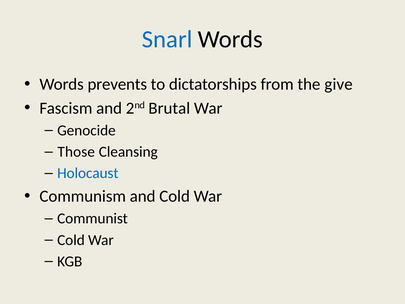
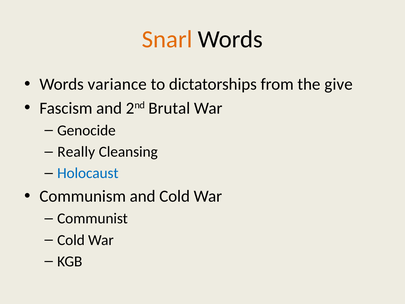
Snarl colour: blue -> orange
prevents: prevents -> variance
Those: Those -> Really
